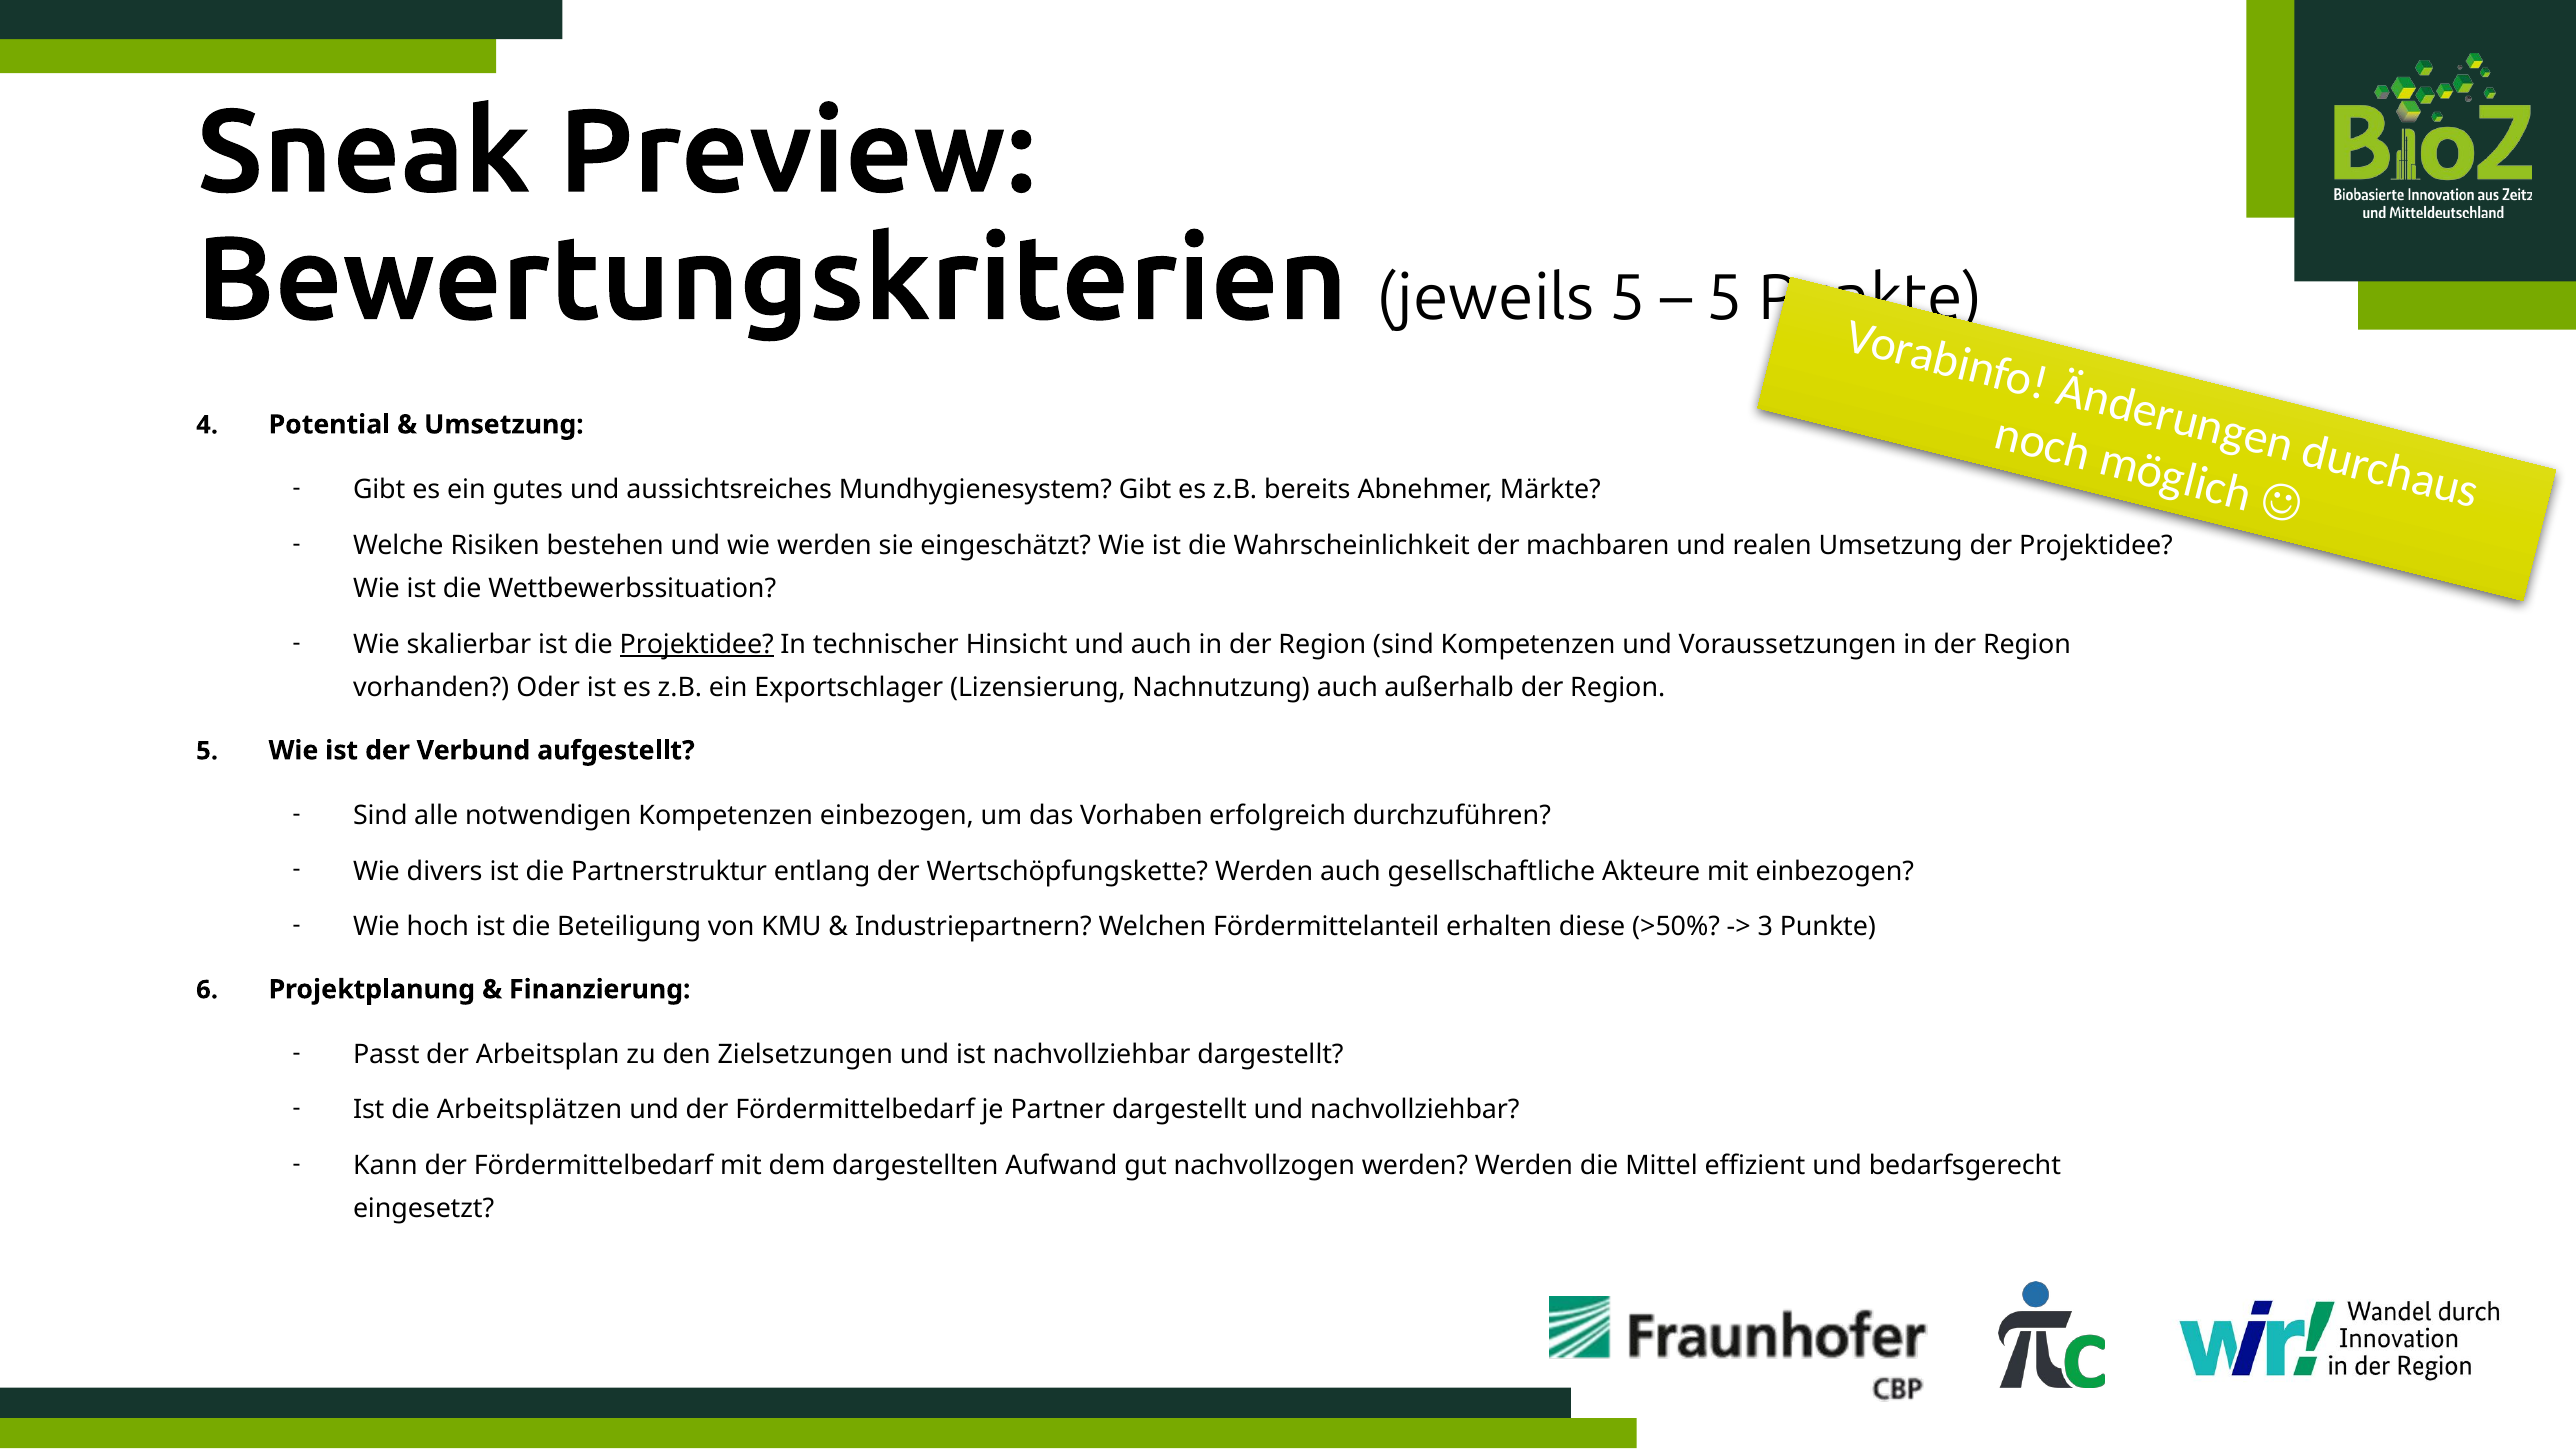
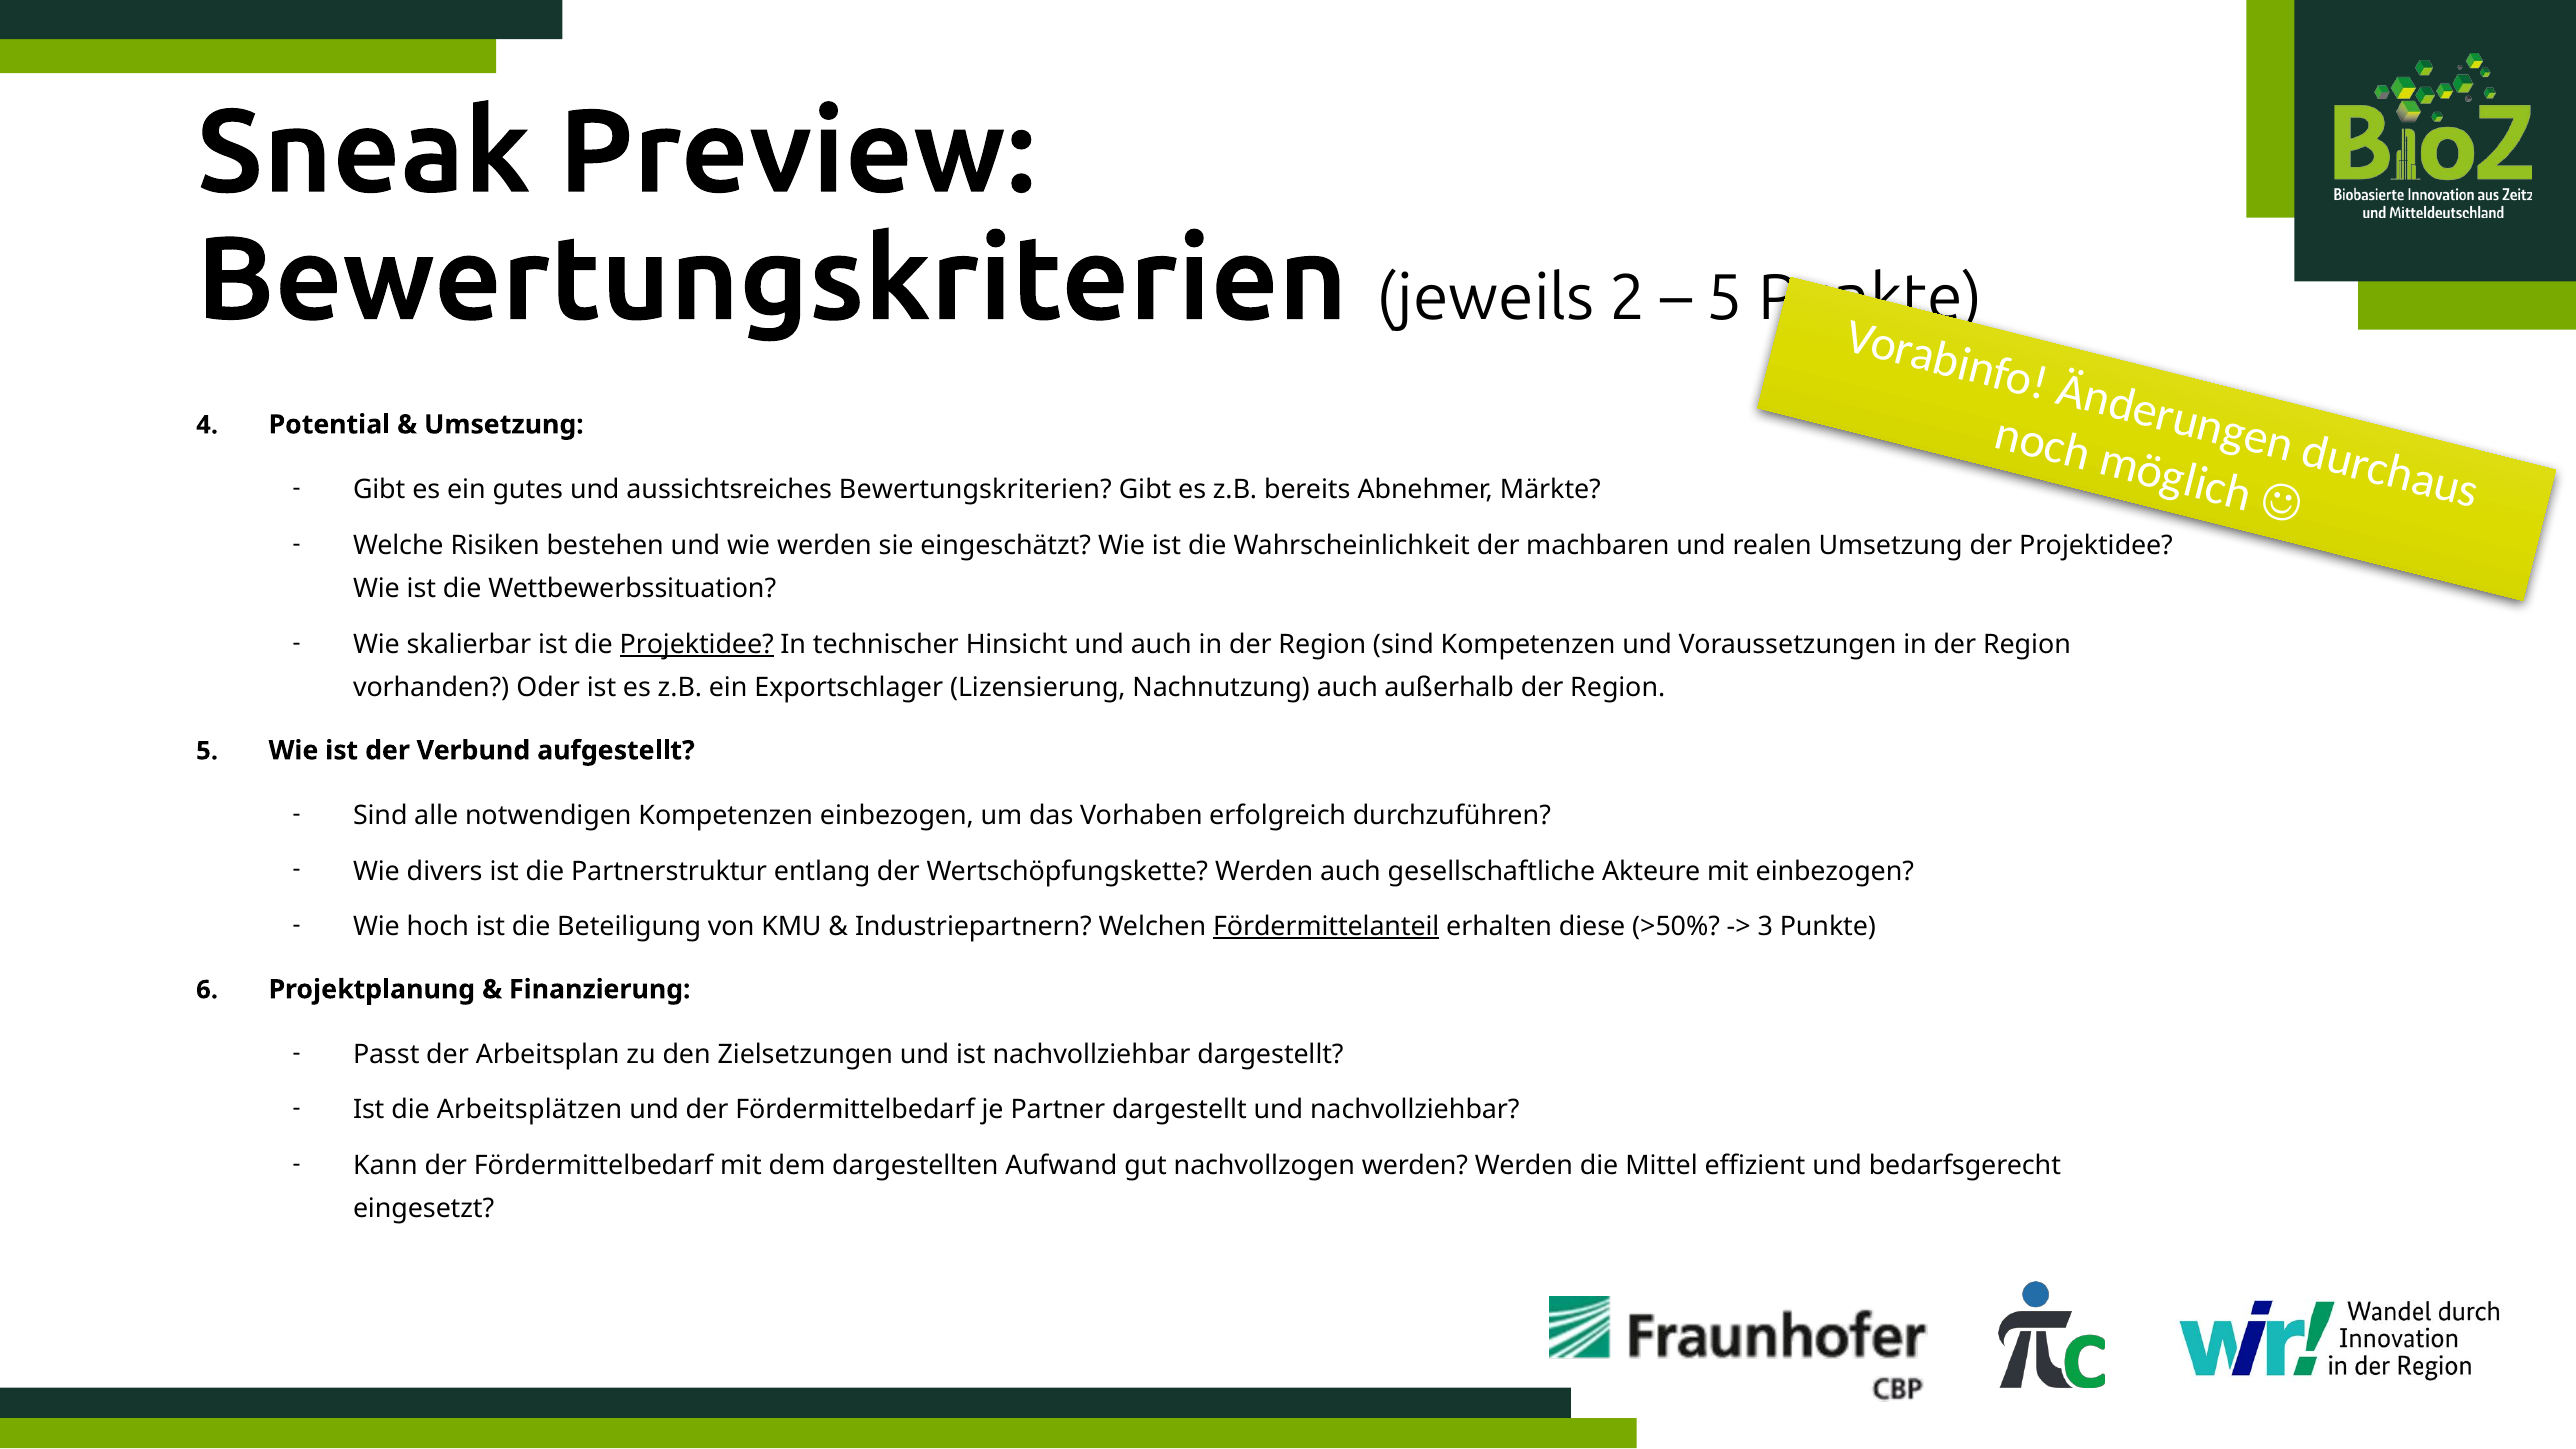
jeweils 5: 5 -> 2
aussichtsreiches Mundhygienesystem: Mundhygienesystem -> Bewertungskriterien
Fördermittelanteil underline: none -> present
